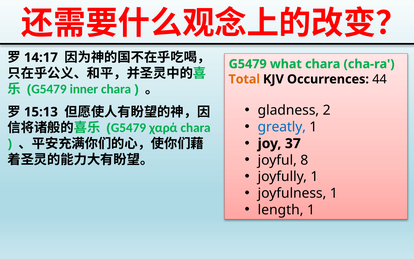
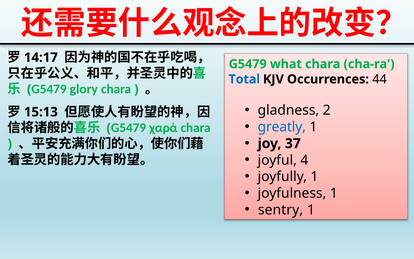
Total colour: orange -> blue
inner: inner -> glory
8: 8 -> 4
length: length -> sentry
